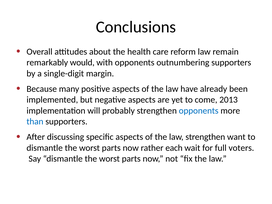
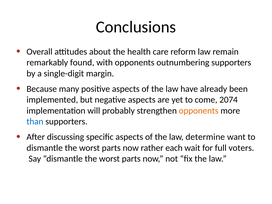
would: would -> found
2013: 2013 -> 2074
opponents at (199, 111) colour: blue -> orange
law strengthen: strengthen -> determine
